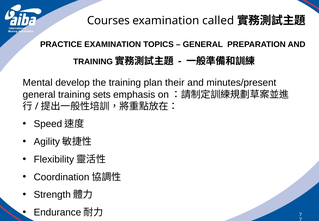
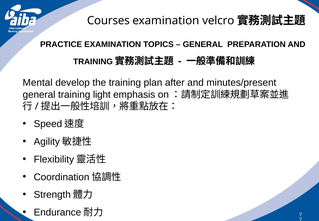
called: called -> velcro
their: their -> after
sets: sets -> light
